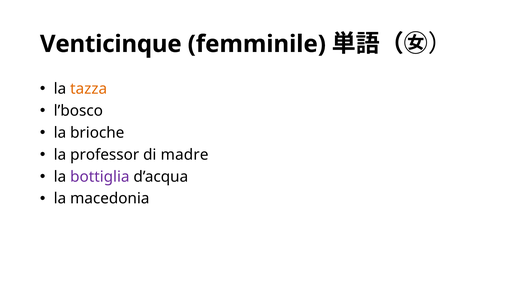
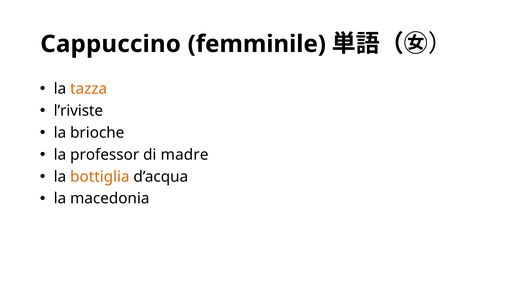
Venticinque: Venticinque -> Cappuccino
l’bosco: l’bosco -> l’riviste
bottiglia colour: purple -> orange
